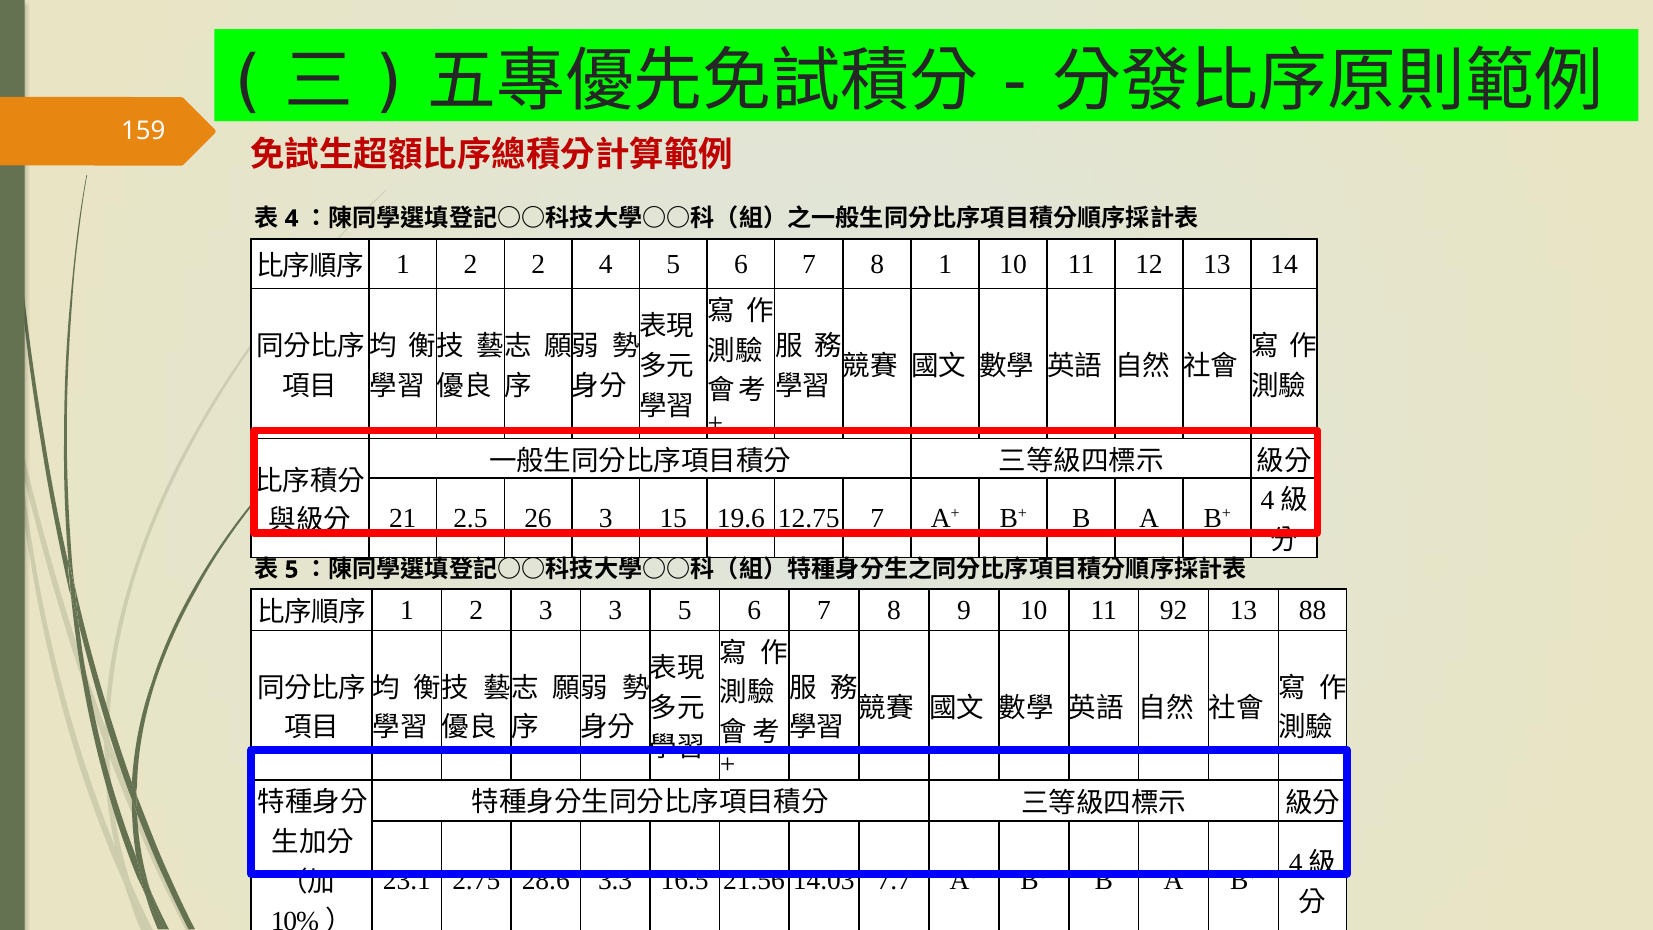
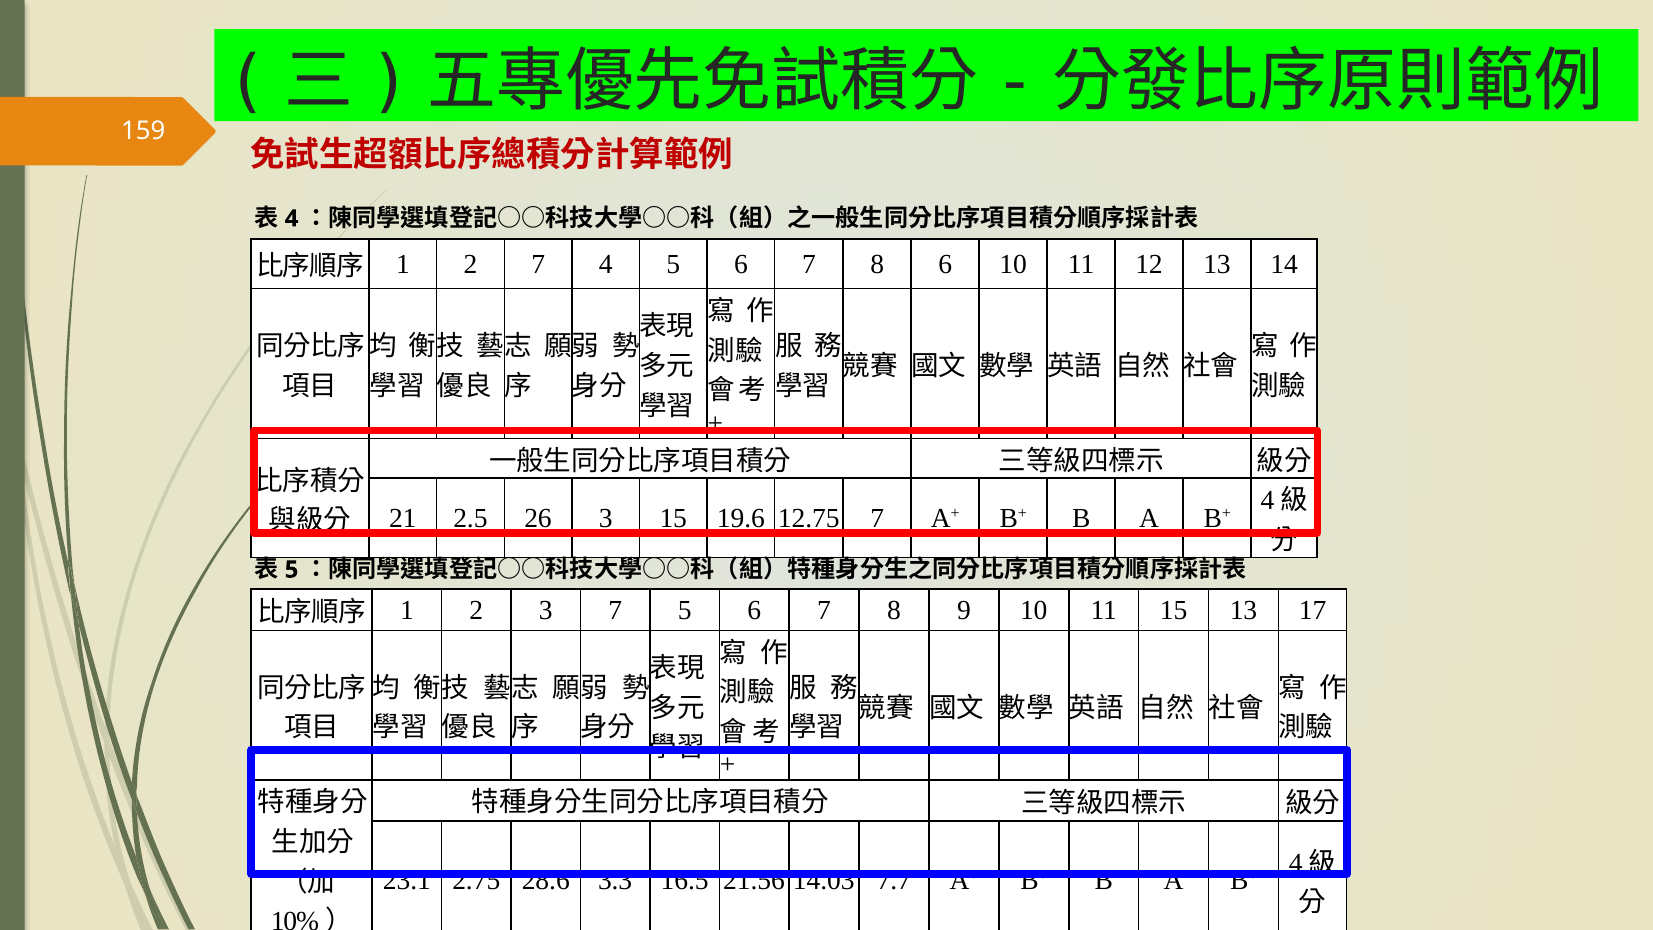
2 2: 2 -> 7
8 1: 1 -> 6
3 3: 3 -> 7
11 92: 92 -> 15
88: 88 -> 17
